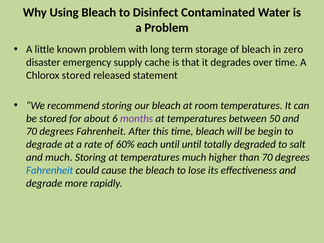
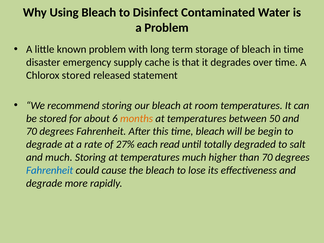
in zero: zero -> time
months colour: purple -> orange
60%: 60% -> 27%
each until: until -> read
